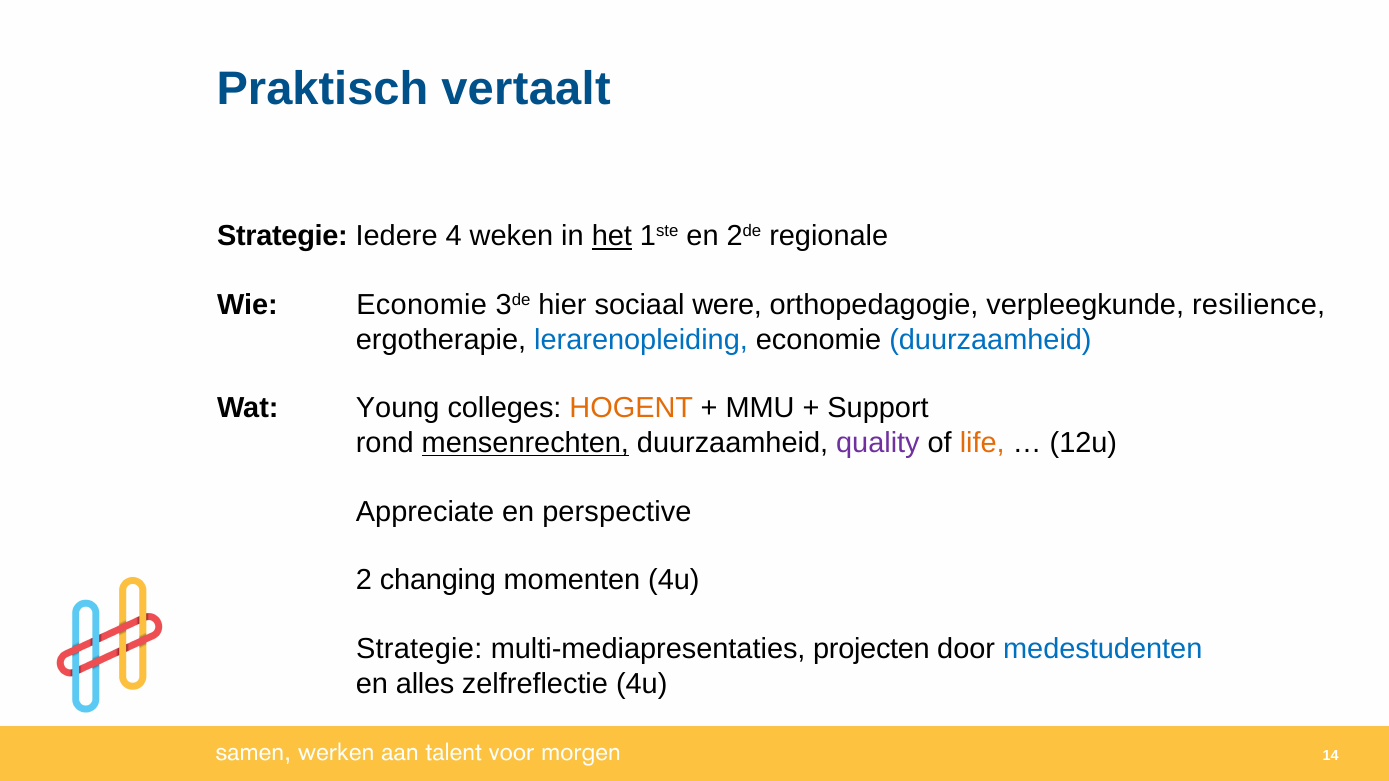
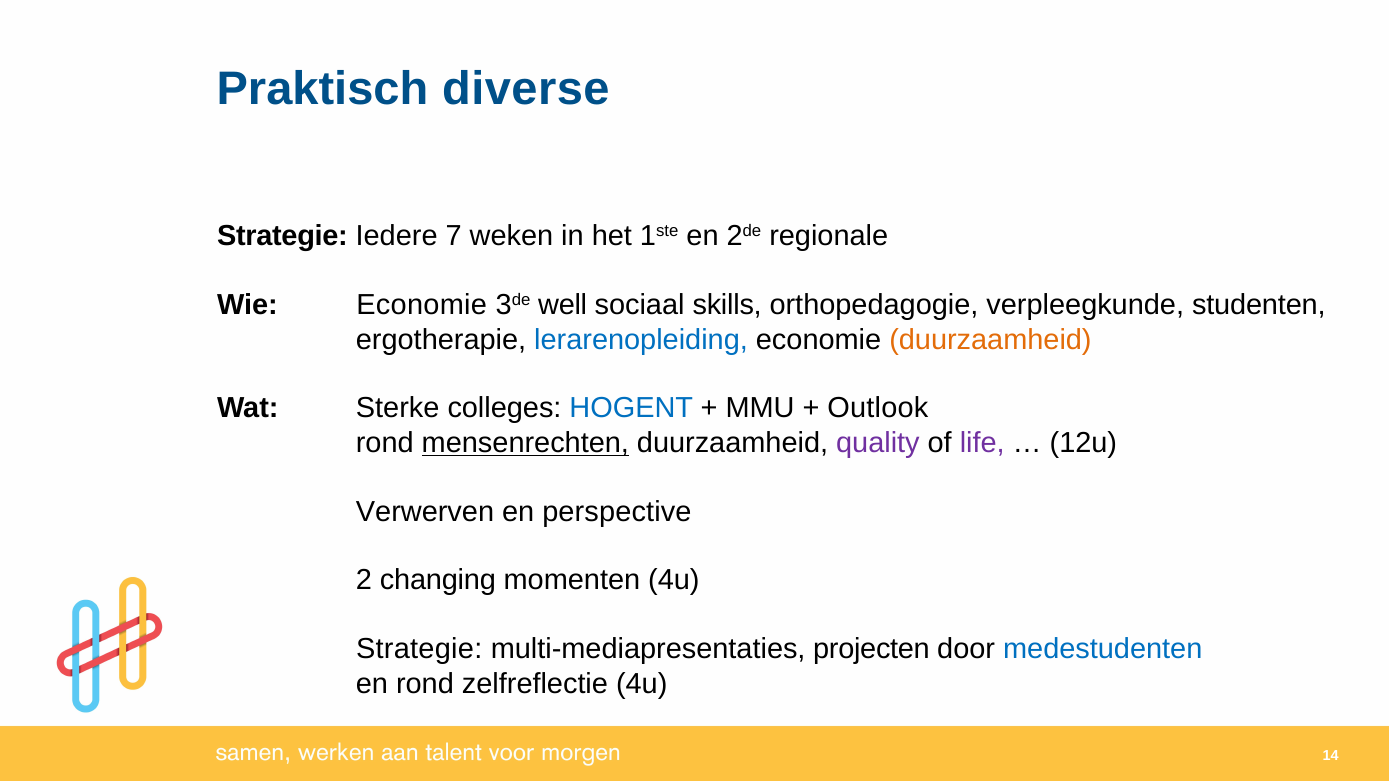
vertaalt: vertaalt -> diverse
4: 4 -> 7
het underline: present -> none
hier: hier -> well
were: were -> skills
resilience: resilience -> studenten
duurzaamheid at (990, 340) colour: blue -> orange
Young: Young -> Sterke
HOGENT colour: orange -> blue
Support: Support -> Outlook
life colour: orange -> purple
Appreciate: Appreciate -> Verwerven
en alles: alles -> rond
